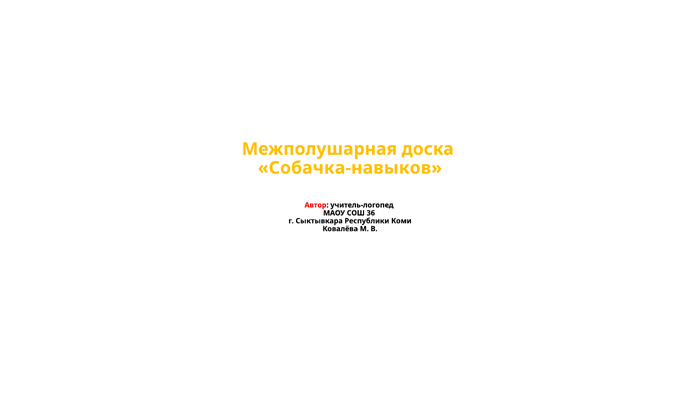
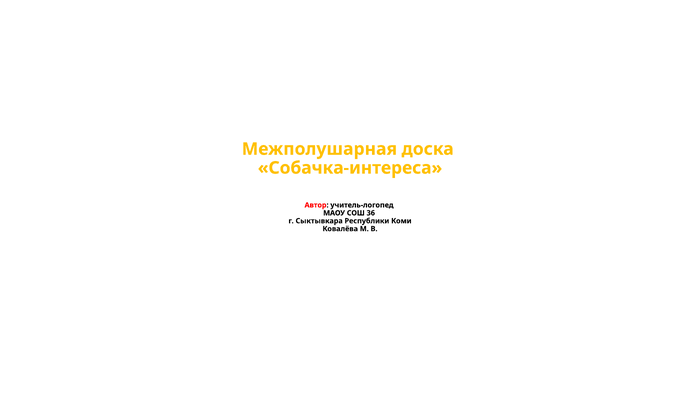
Собачка-навыков: Собачка-навыков -> Собачка-интереса
